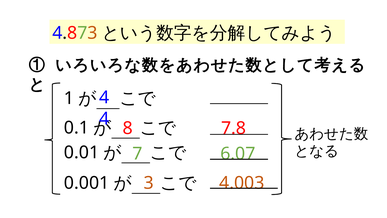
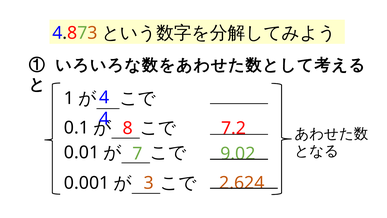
7.8: 7.8 -> 7.2
6.07: 6.07 -> 9.02
4.003: 4.003 -> 2.624
